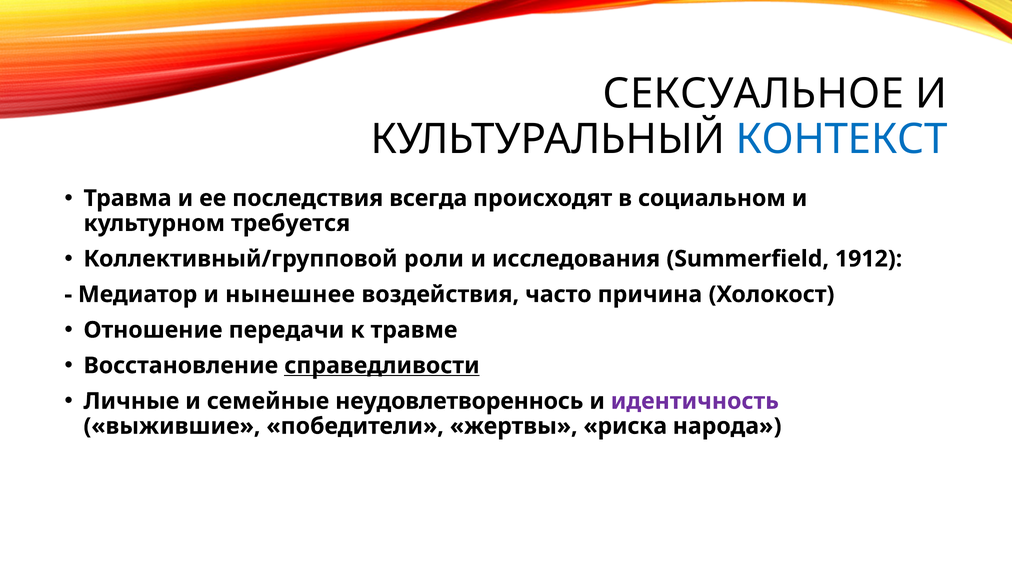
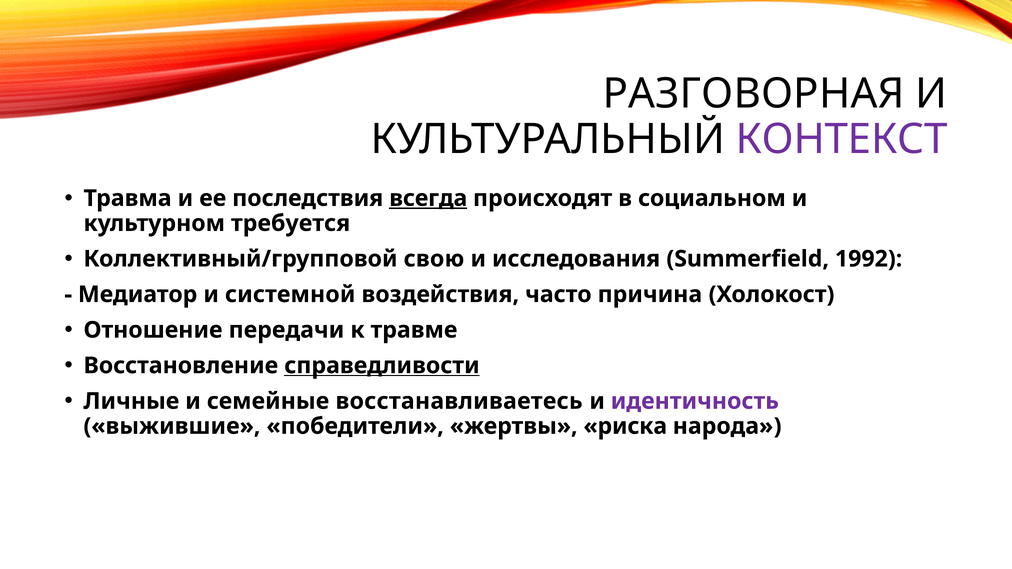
СЕКСУАЛЬНОЕ: СЕКСУАЛЬНОЕ -> РАЗГОВОРНАЯ
КОНТЕКСТ colour: blue -> purple
всегда underline: none -> present
роли: роли -> свою
1912: 1912 -> 1992
нынешнее: нынешнее -> системной
неудовлетвореннось: неудовлетвореннось -> восстанавливаетесь
